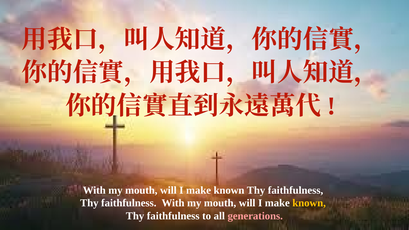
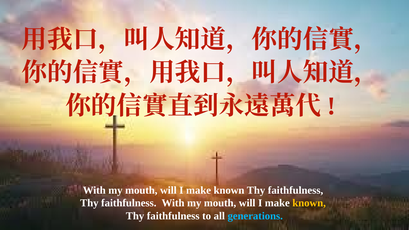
generations colour: pink -> light blue
